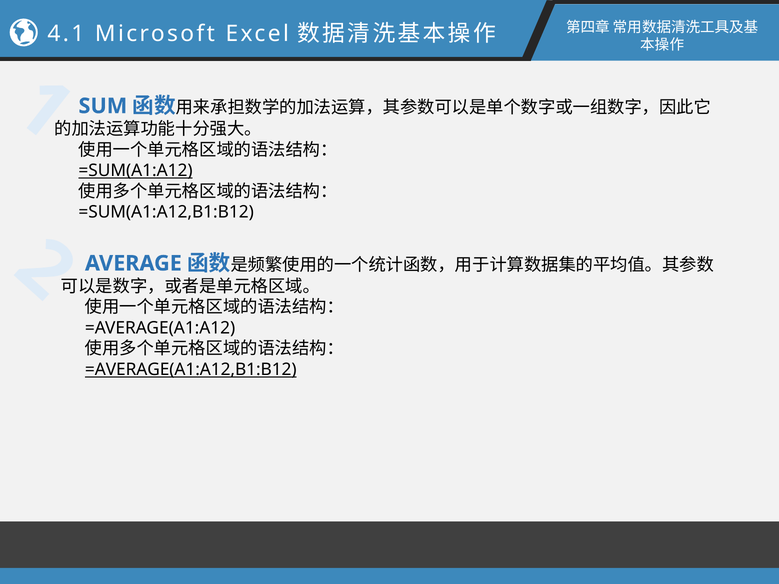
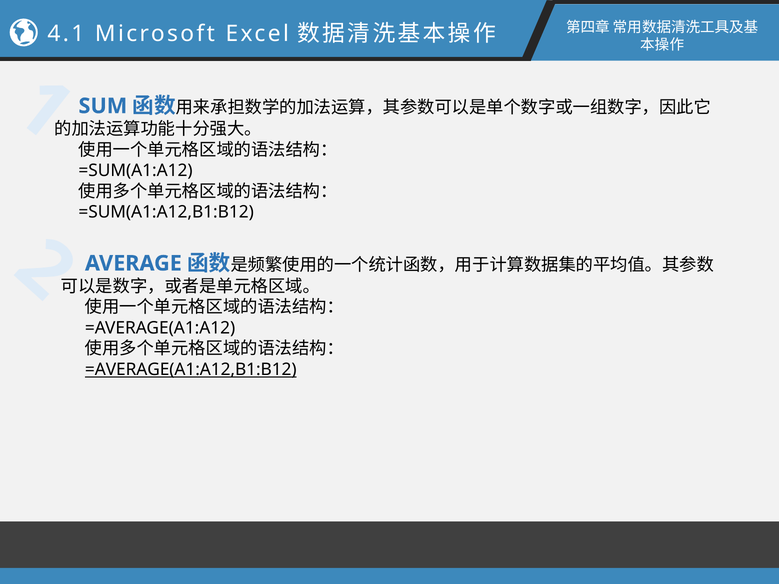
=SUM(A1:A12 underline: present -> none
